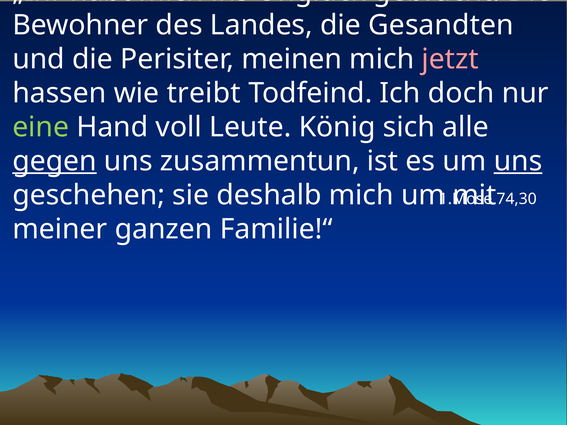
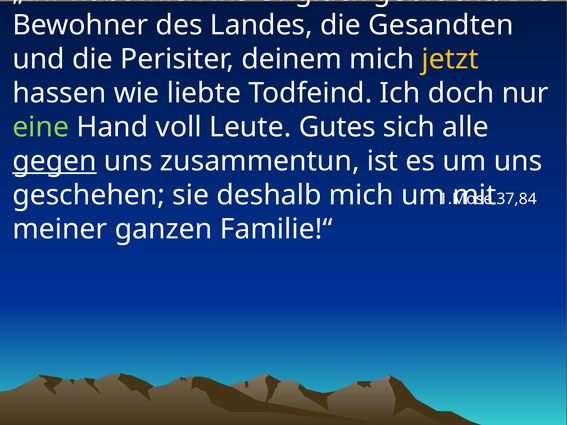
meinen: meinen -> deinem
jetzt colour: pink -> yellow
treibt: treibt -> liebte
König: König -> Gutes
uns at (518, 161) underline: present -> none
74,30: 74,30 -> 37,84
